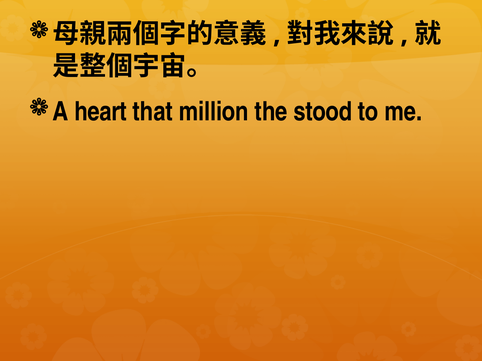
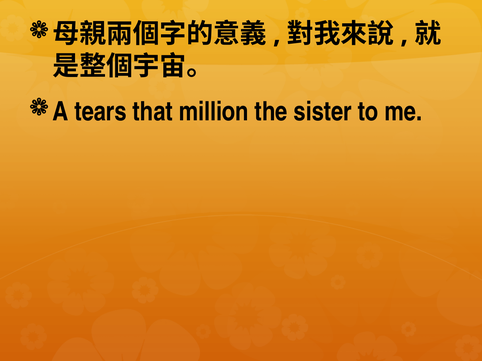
heart: heart -> tears
stood: stood -> sister
